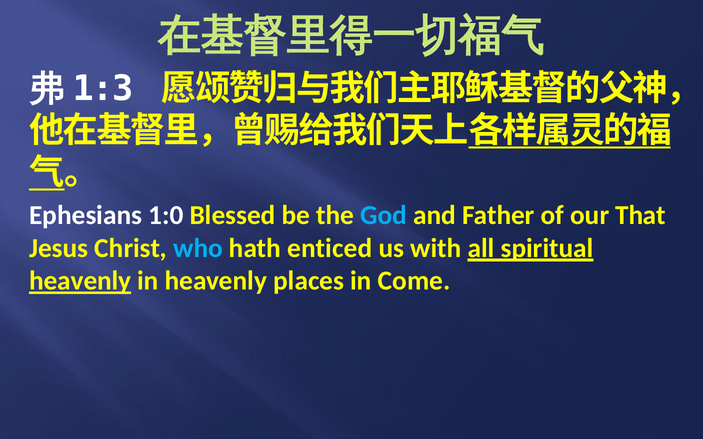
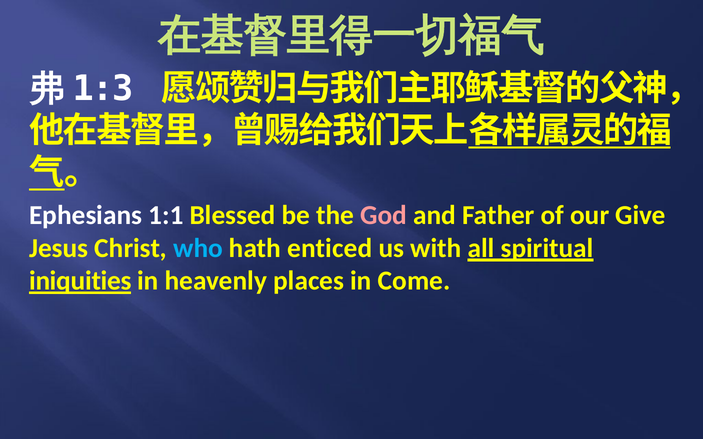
1:0: 1:0 -> 1:1
God colour: light blue -> pink
That: That -> Give
heavenly at (80, 281): heavenly -> iniquities
